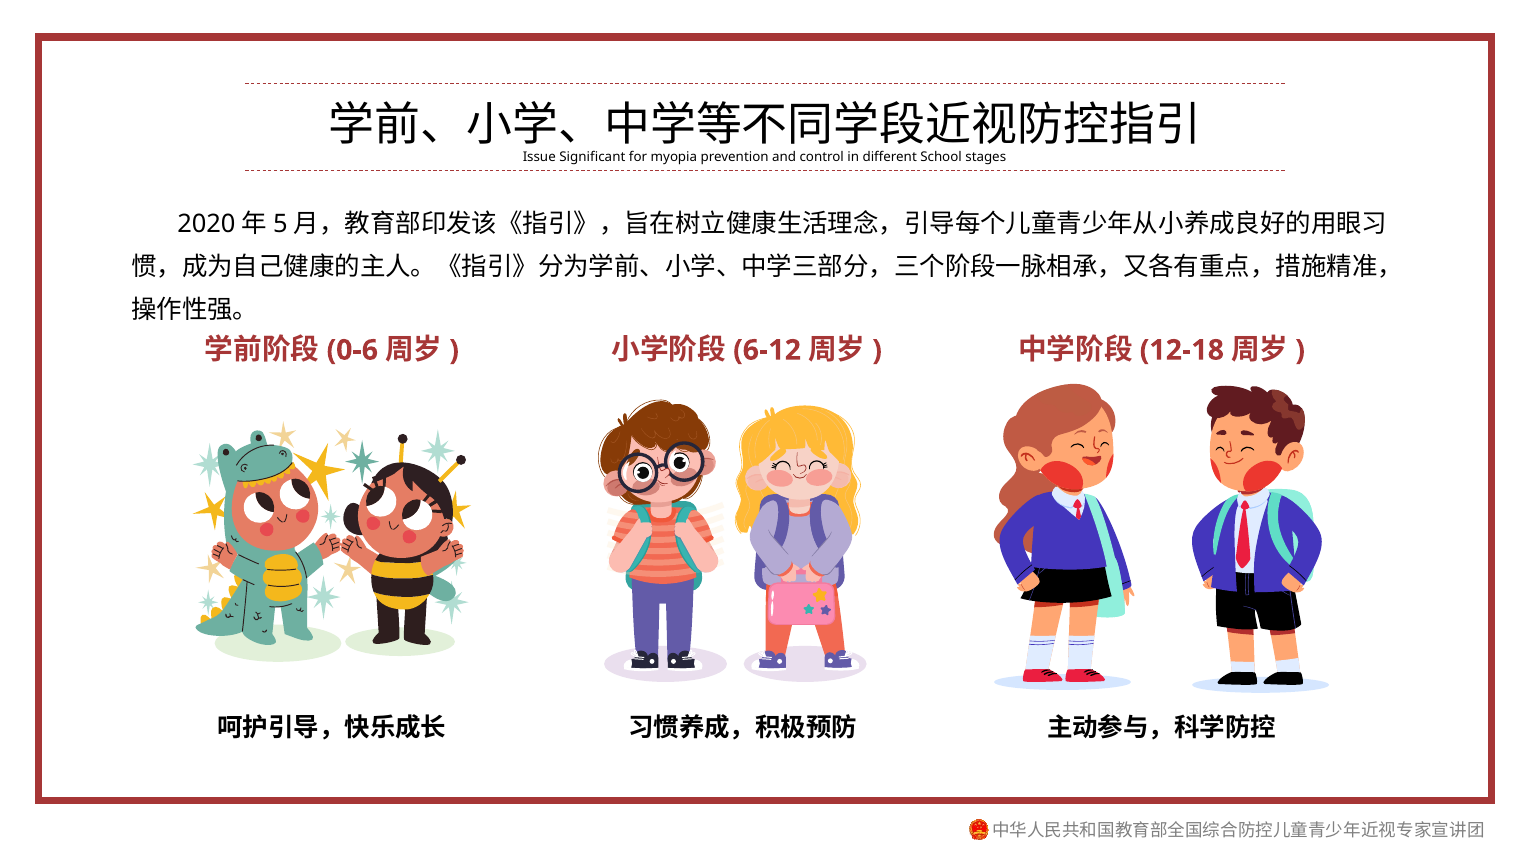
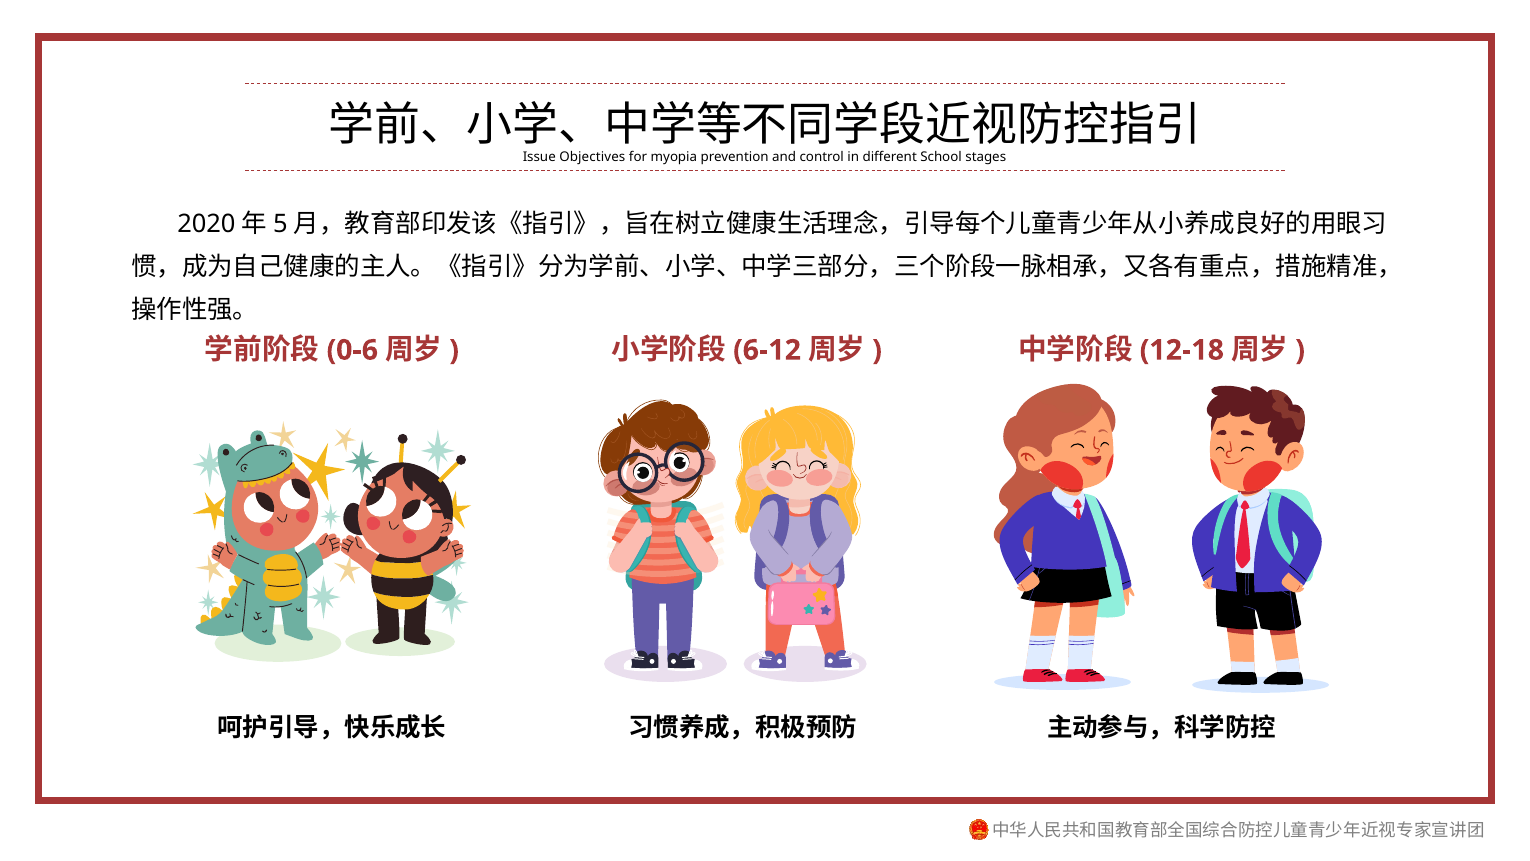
Significant: Significant -> Objectives
